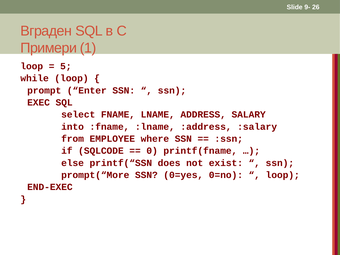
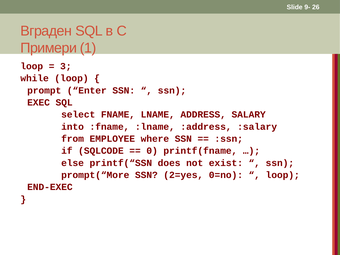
5: 5 -> 3
0=yes: 0=yes -> 2=yes
